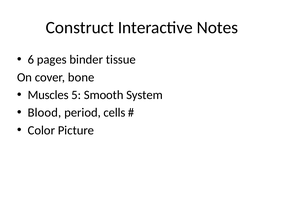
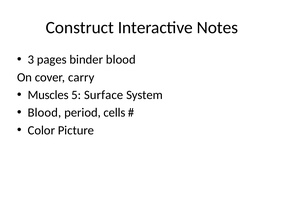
6: 6 -> 3
binder tissue: tissue -> blood
bone: bone -> carry
Smooth: Smooth -> Surface
